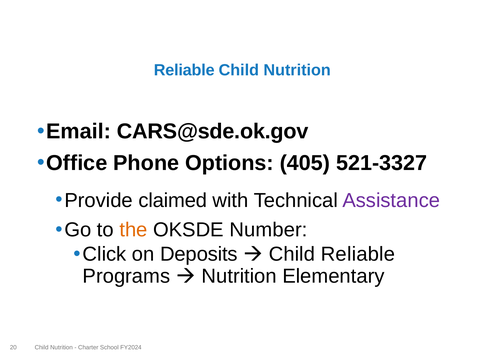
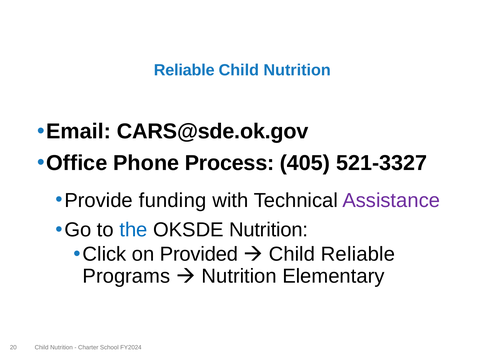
Options: Options -> Process
claimed: claimed -> funding
the colour: orange -> blue
OKSDE Number: Number -> Nutrition
Deposits: Deposits -> Provided
